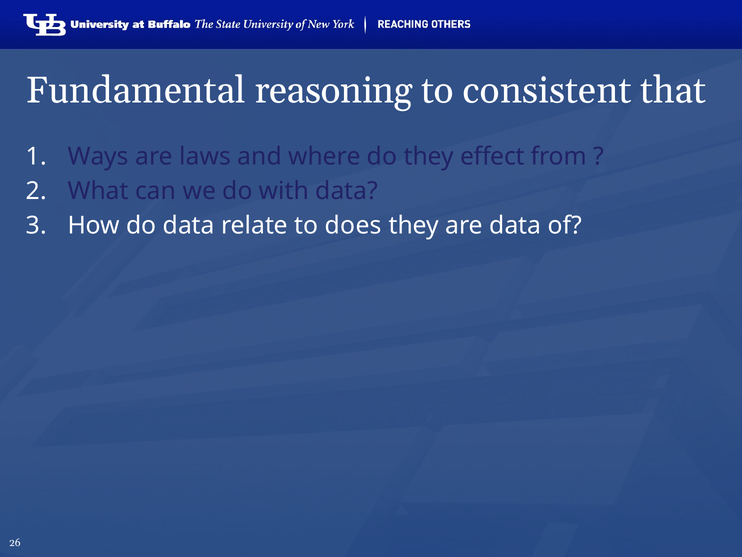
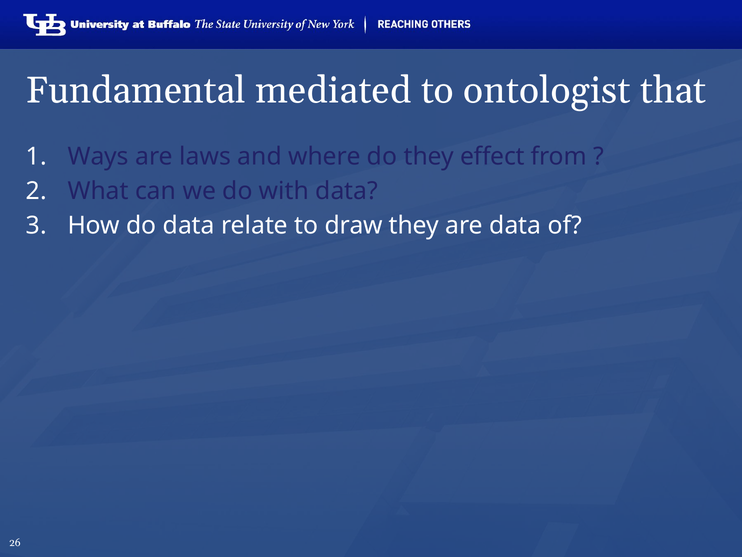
reasoning: reasoning -> mediated
consistent: consistent -> ontologist
does: does -> draw
